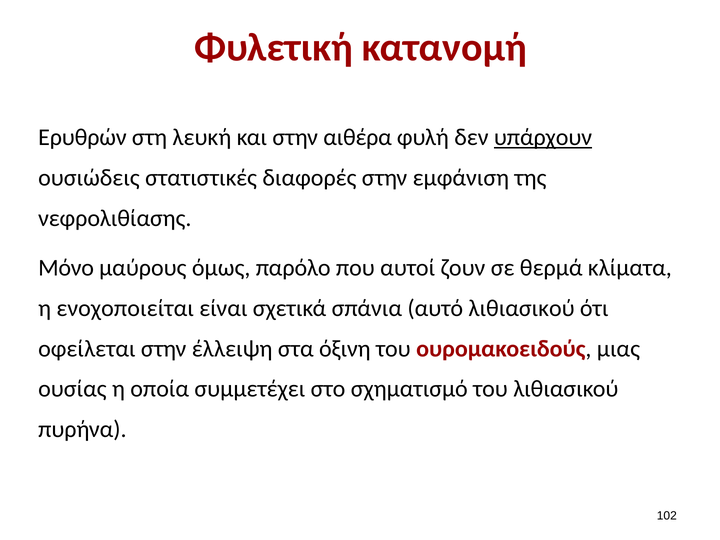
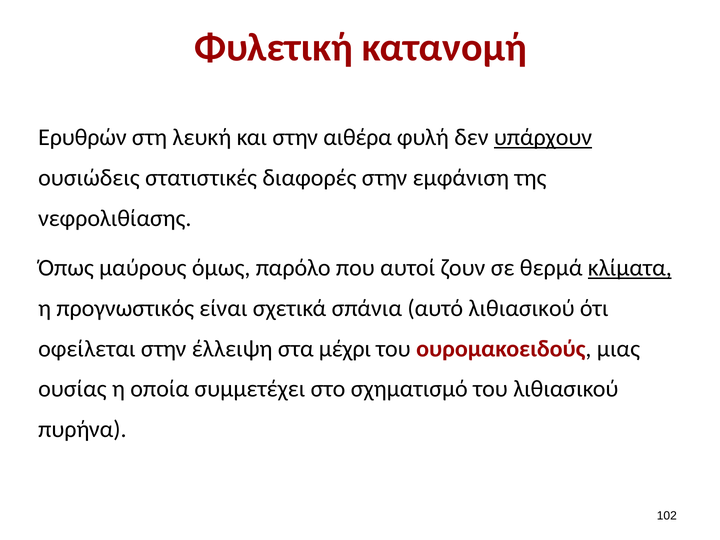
Μόνο: Μόνο -> Όπως
κλίματα underline: none -> present
ενοχοποιείται: ενοχοποιείται -> προγνωστικός
όξινη: όξινη -> μέχρι
